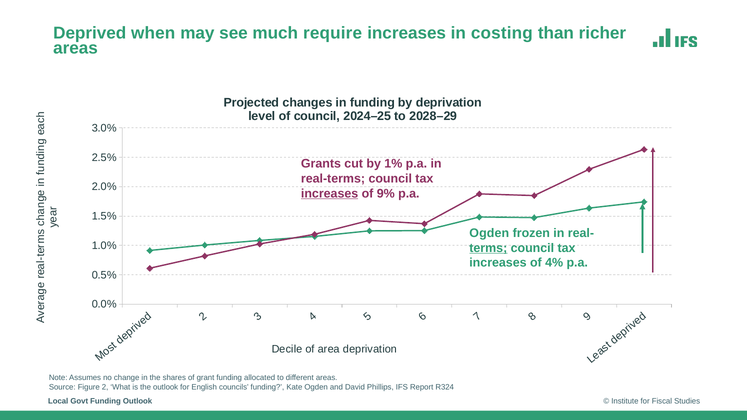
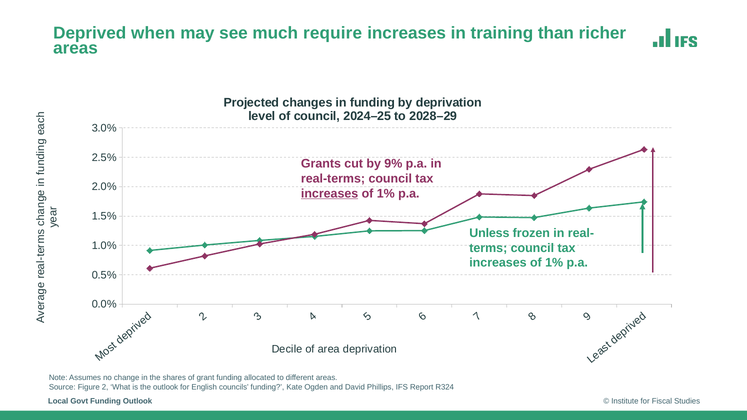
costing: costing -> training
1%: 1% -> 9%
9% at (386, 194): 9% -> 1%
Ogden at (489, 233): Ogden -> Unless
terms underline: present -> none
4% at (554, 263): 4% -> 1%
